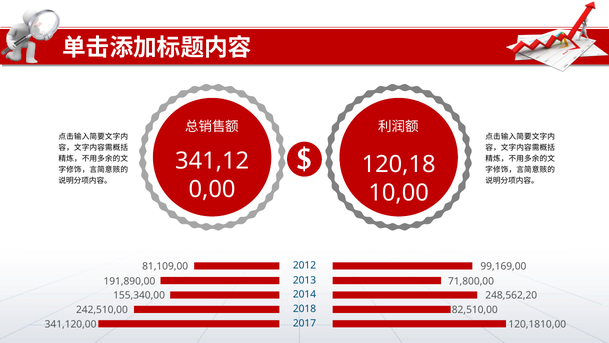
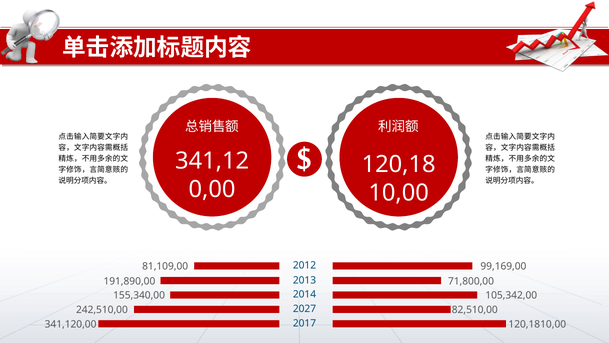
248,562,20: 248,562,20 -> 105,342,00
2018: 2018 -> 2027
